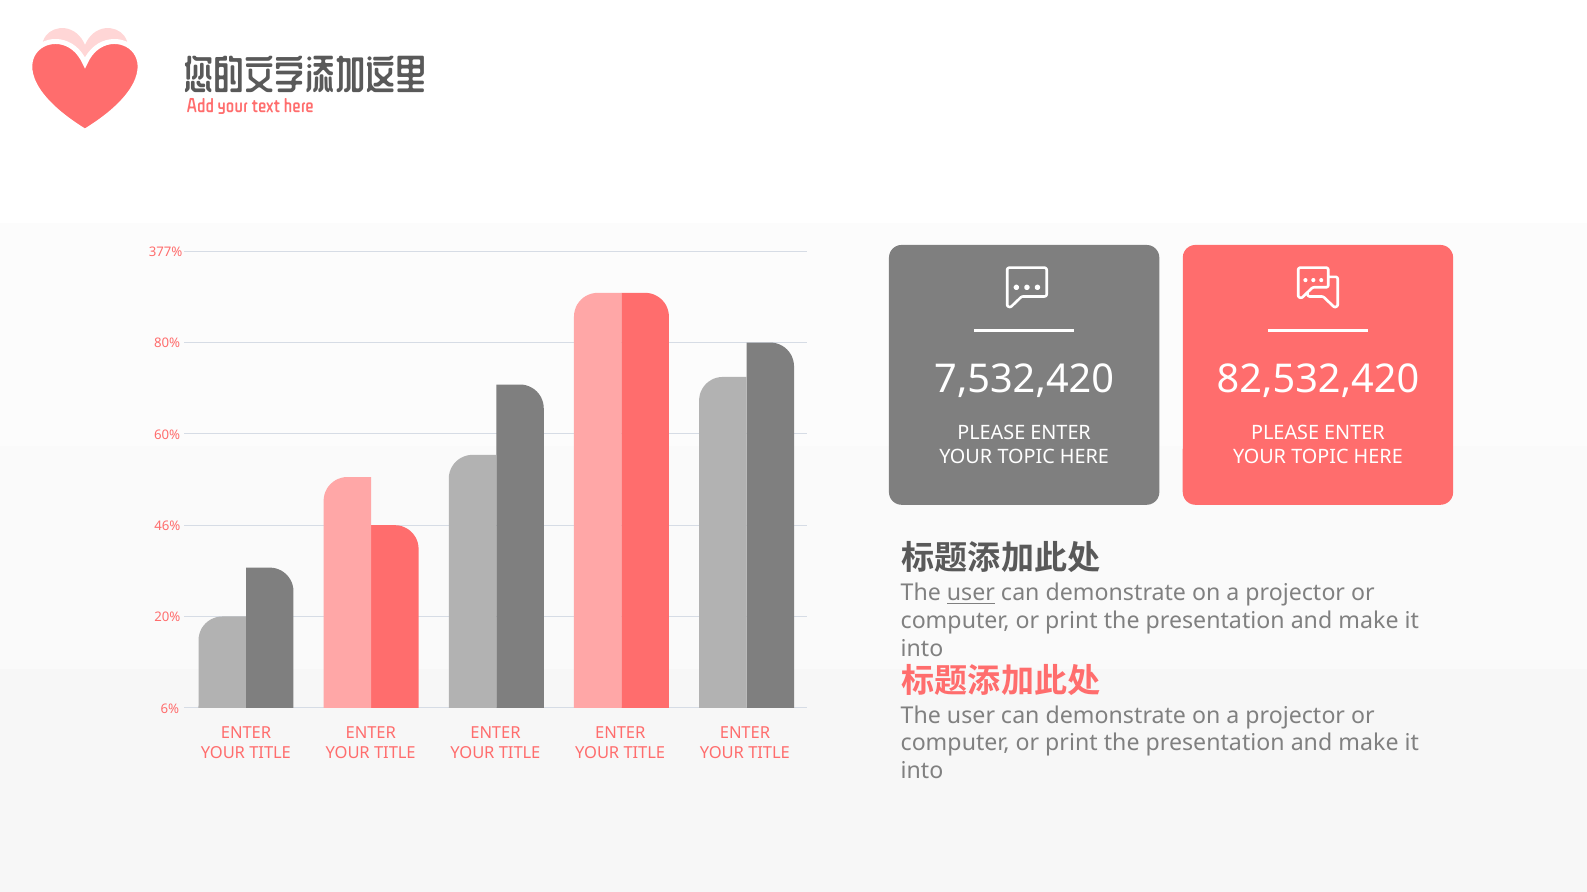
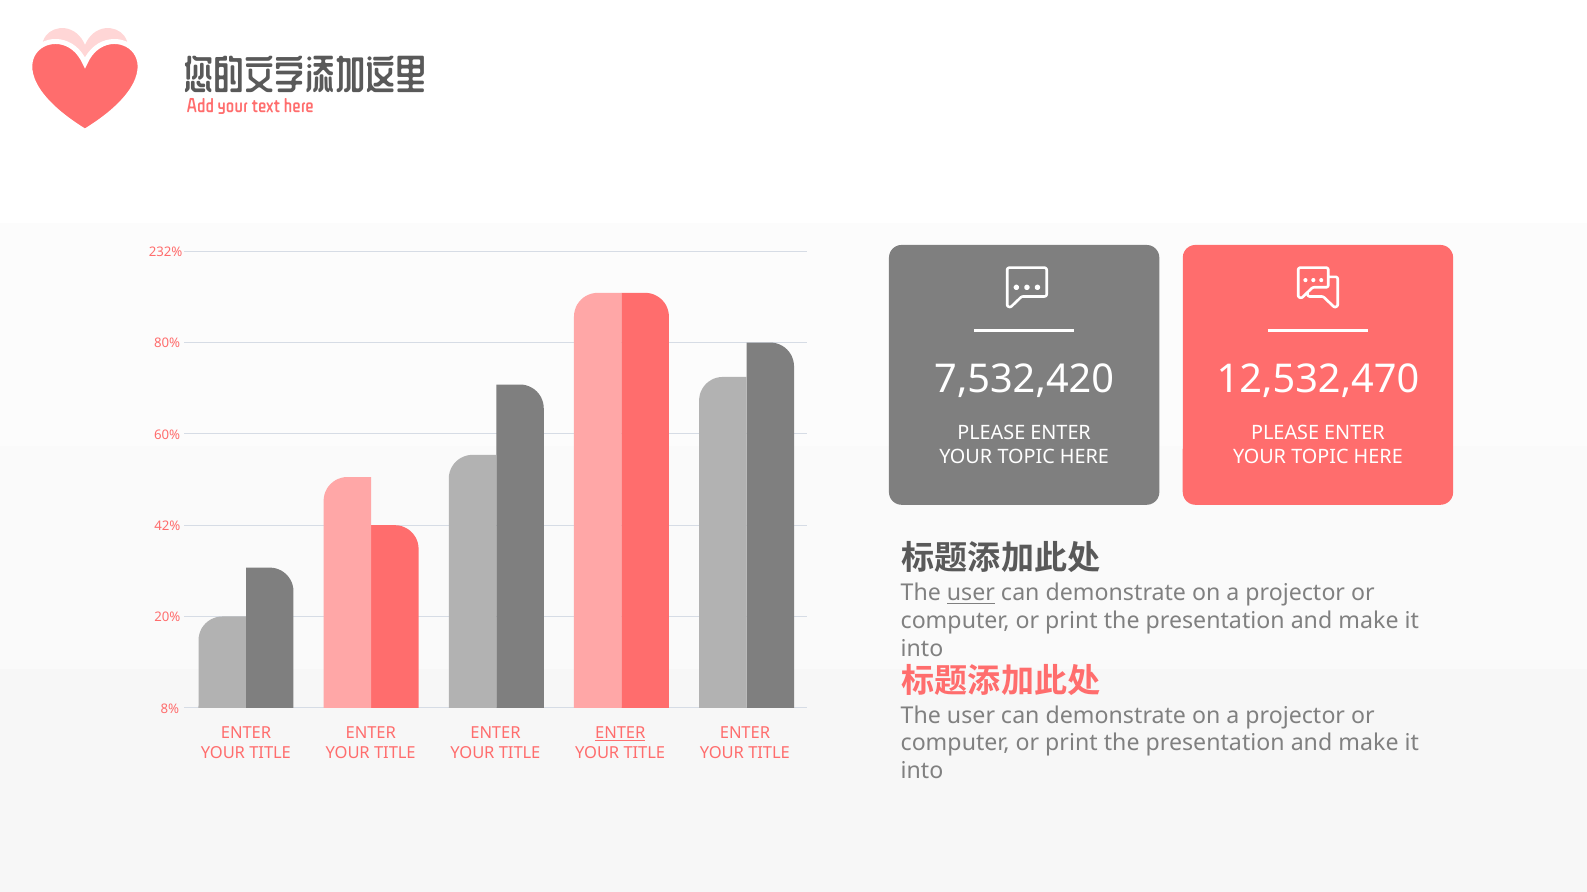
377%: 377% -> 232%
82,532,420: 82,532,420 -> 12,532,470
46%: 46% -> 42%
6%: 6% -> 8%
ENTER at (620, 734) underline: none -> present
